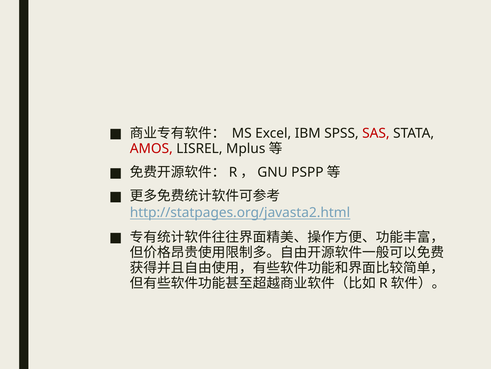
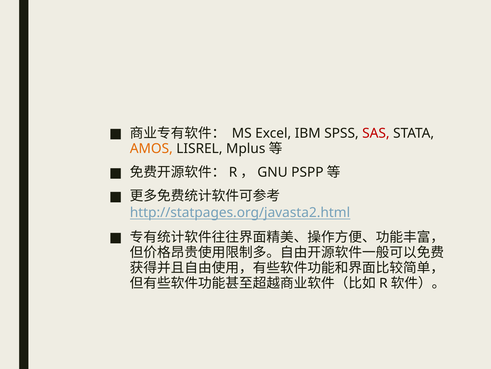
AMOS colour: red -> orange
